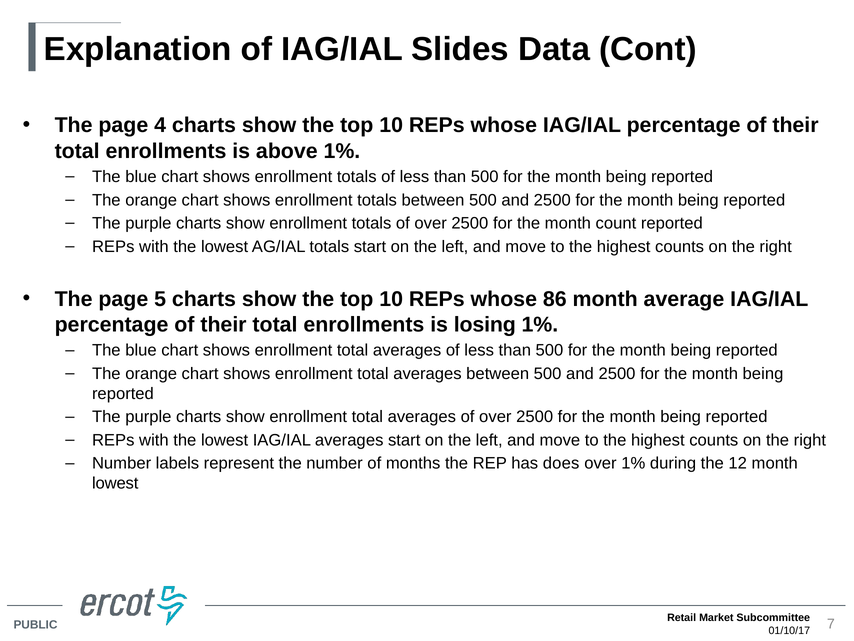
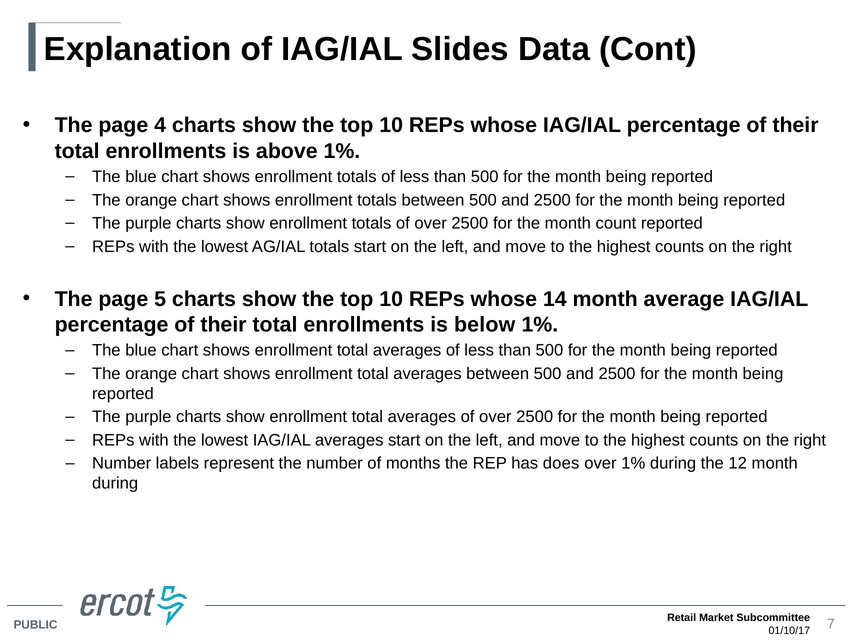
86: 86 -> 14
losing: losing -> below
lowest at (115, 483): lowest -> during
